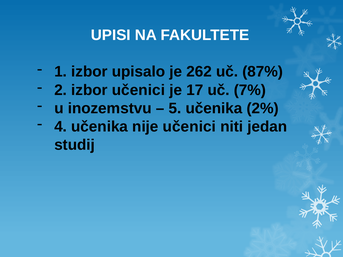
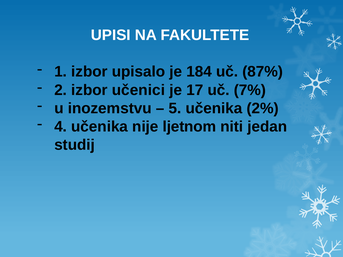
262: 262 -> 184
nije učenici: učenici -> ljetnom
